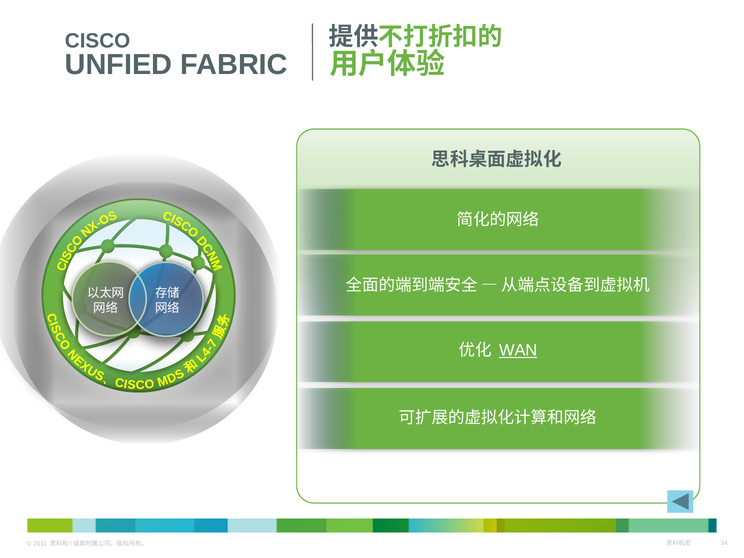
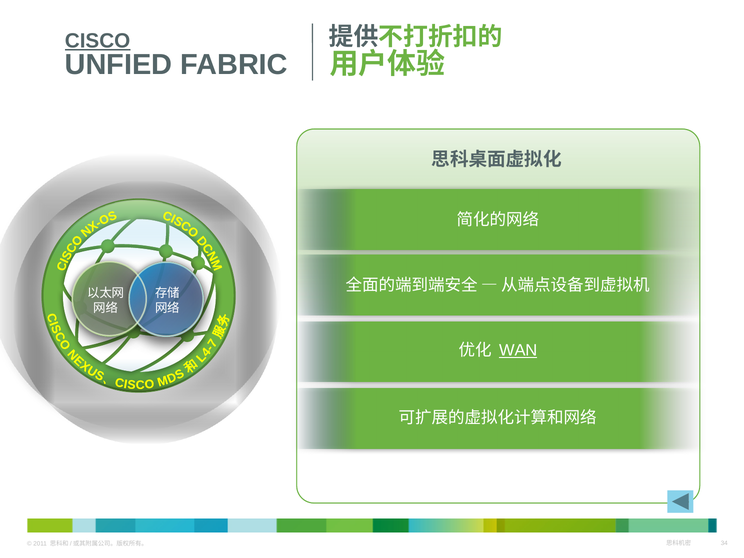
CISCO underline: none -> present
